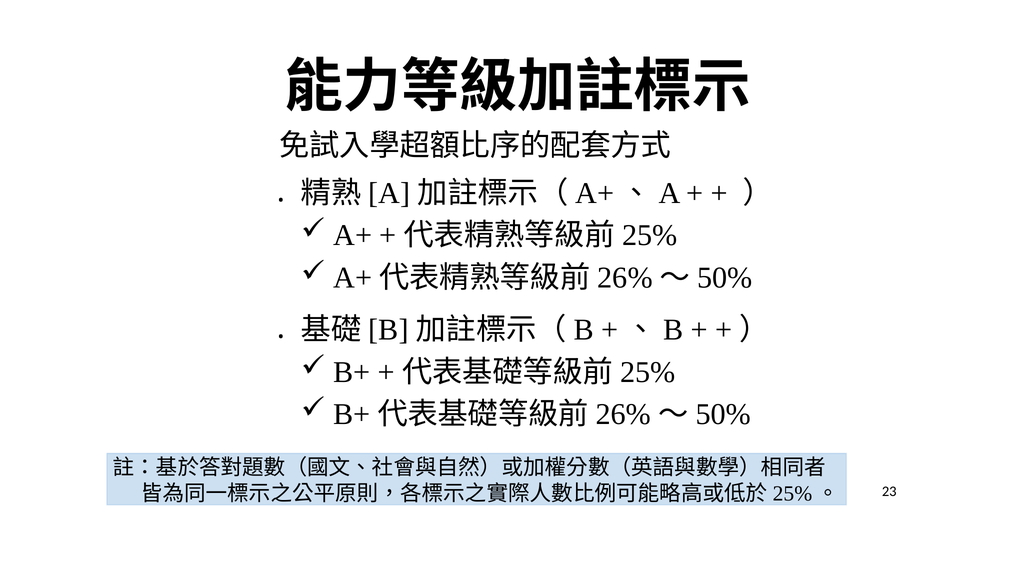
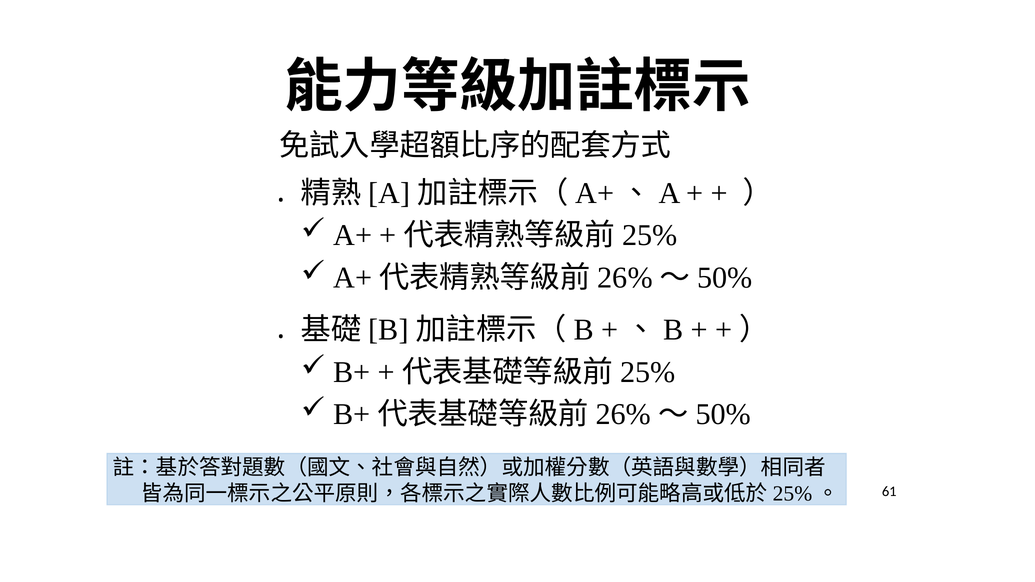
23: 23 -> 61
